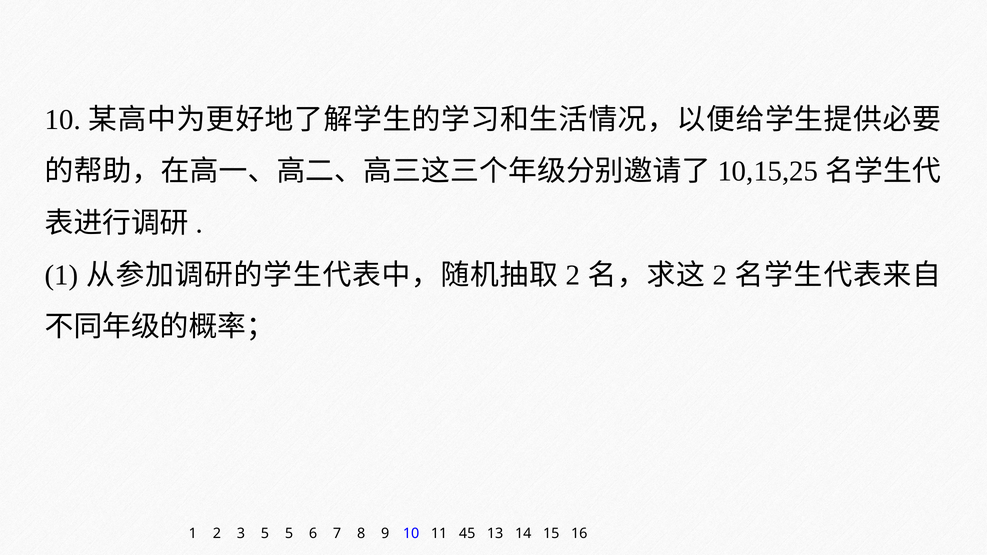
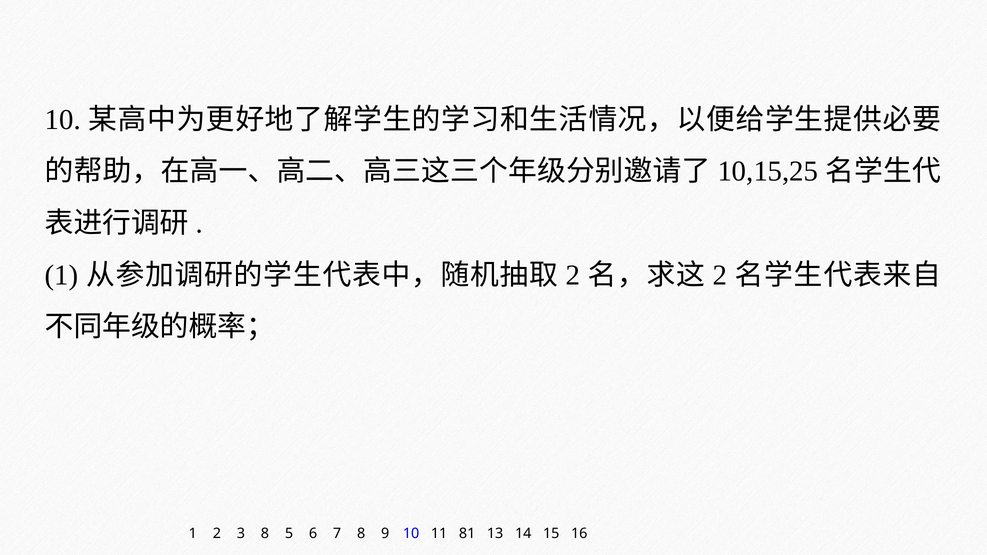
3 5: 5 -> 8
45: 45 -> 81
